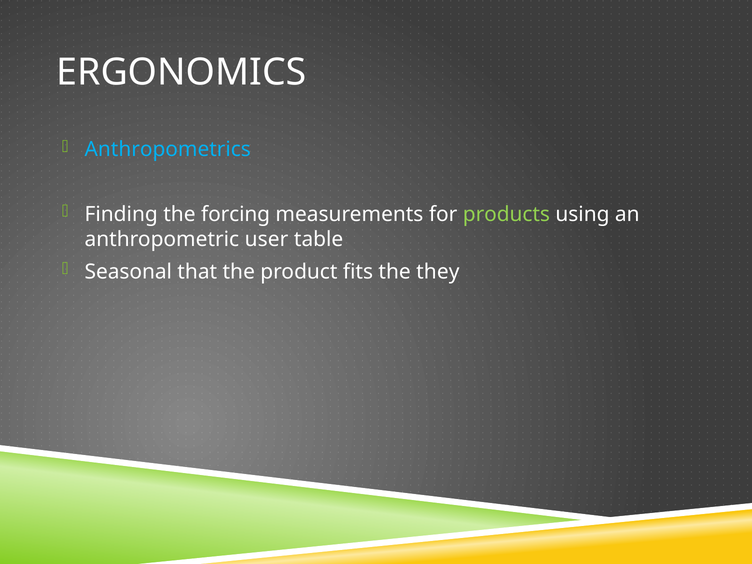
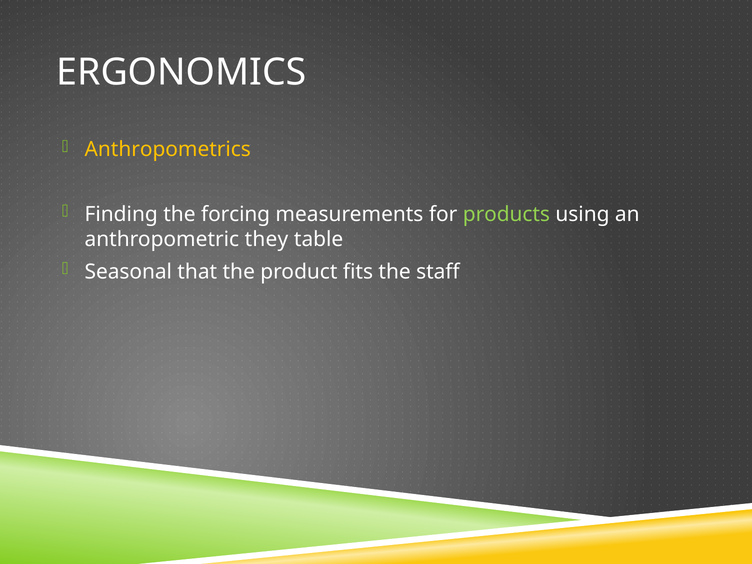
Anthropometrics colour: light blue -> yellow
user: user -> they
they: they -> staff
